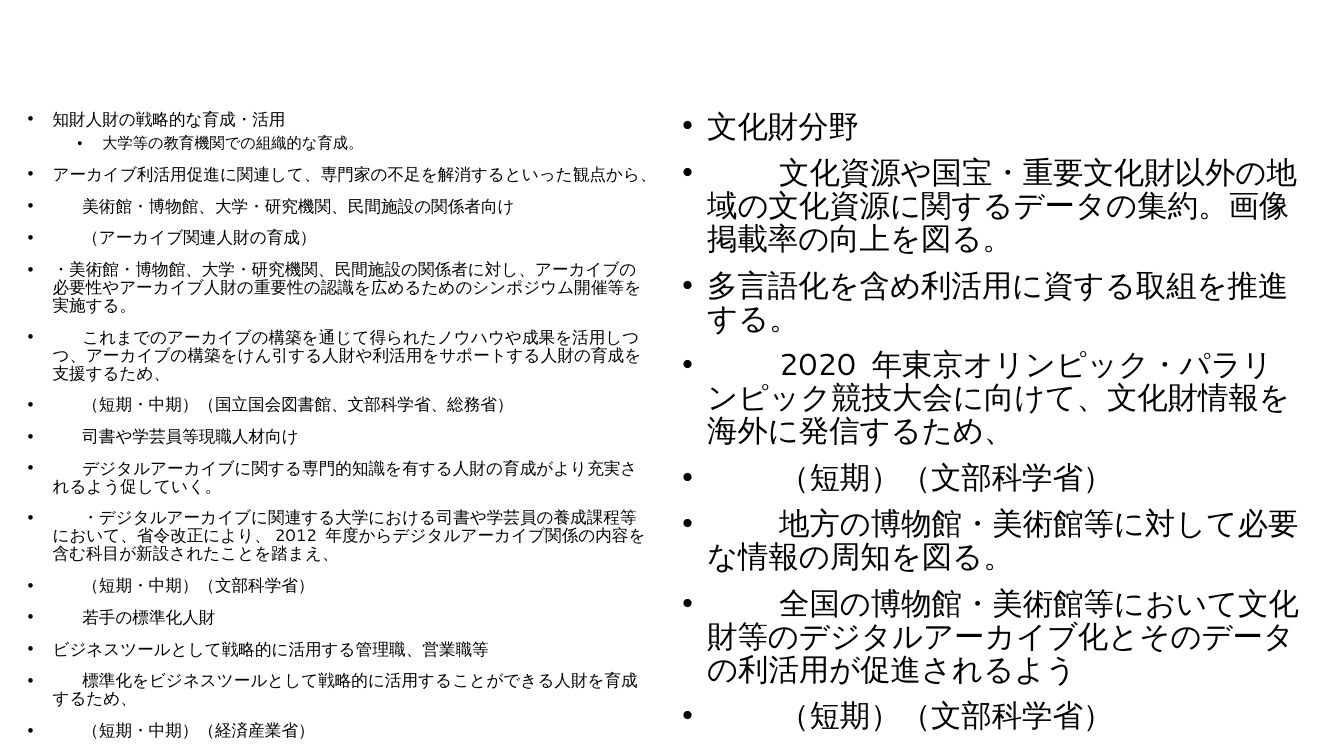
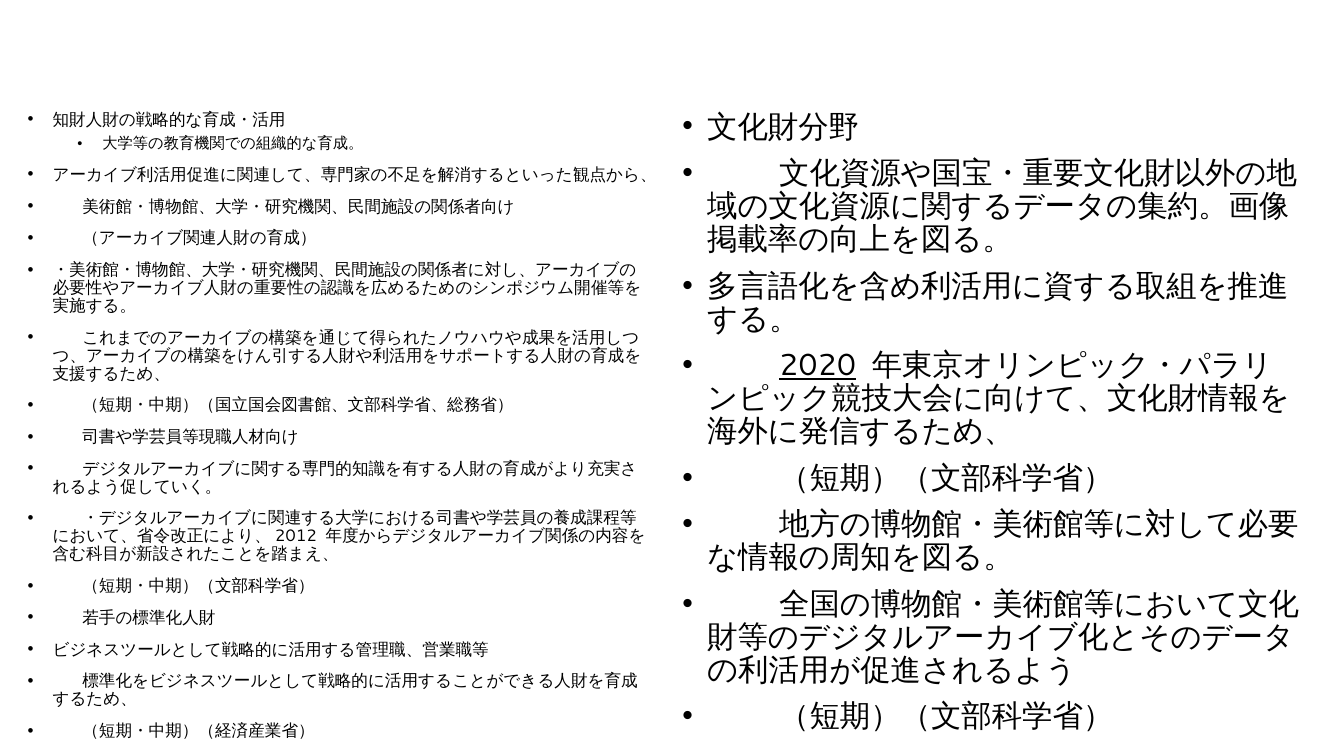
2020 underline: none -> present
